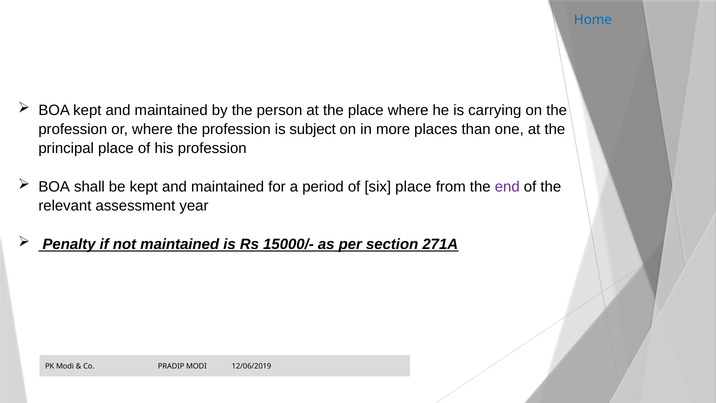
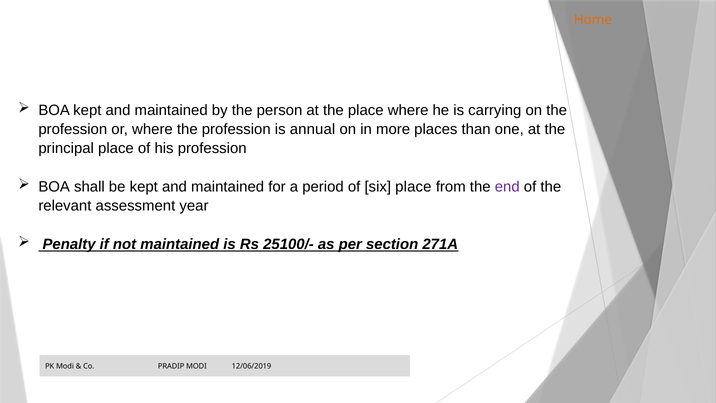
Home colour: blue -> orange
subject: subject -> annual
15000/-: 15000/- -> 25100/-
